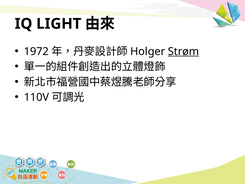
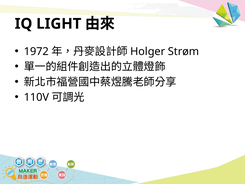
Strøm underline: present -> none
